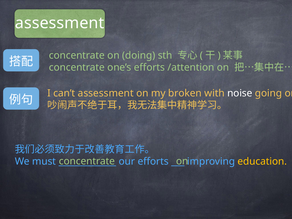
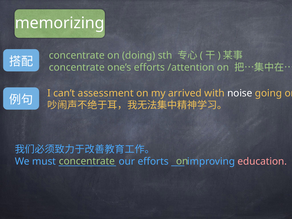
assessment at (60, 23): assessment -> memorizing
broken: broken -> arrived
education colour: yellow -> pink
